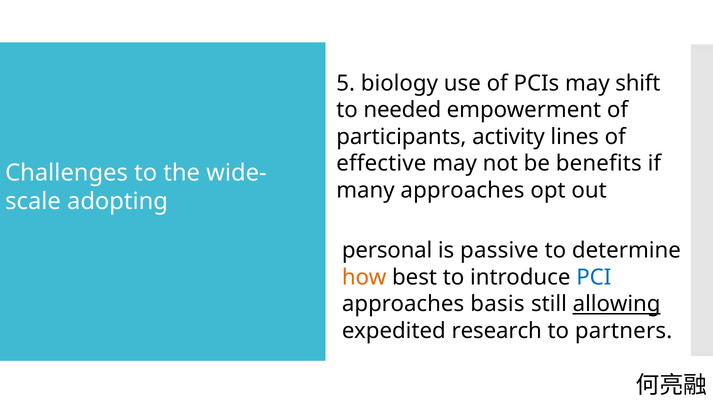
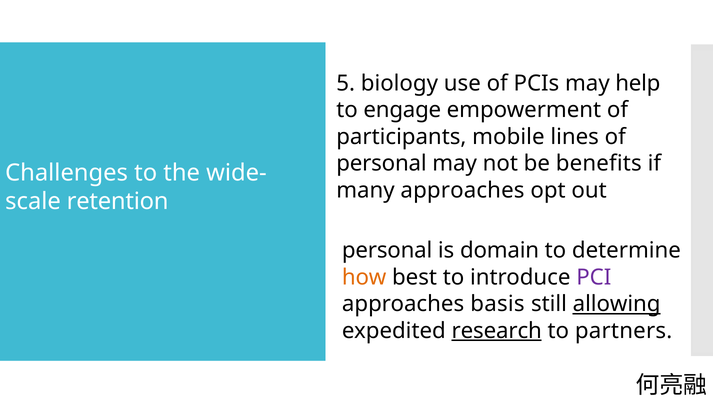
shift: shift -> help
needed: needed -> engage
activity: activity -> mobile
effective at (381, 163): effective -> personal
adopting: adopting -> retention
passive: passive -> domain
PCI colour: blue -> purple
research underline: none -> present
